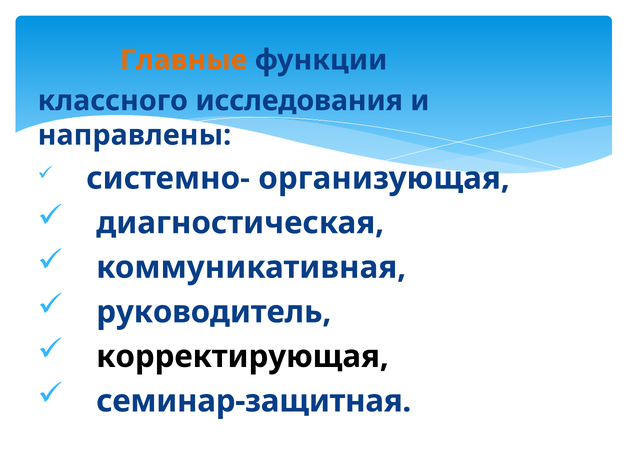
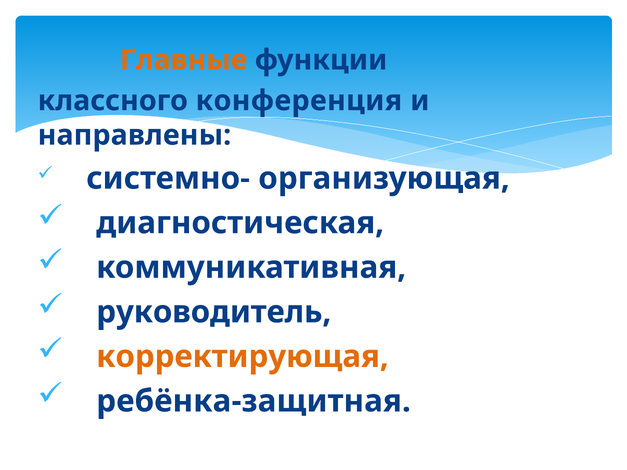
исследования: исследования -> конференция
корректирующая colour: black -> orange
семинар-защитная: семинар-защитная -> ребёнка-защитная
